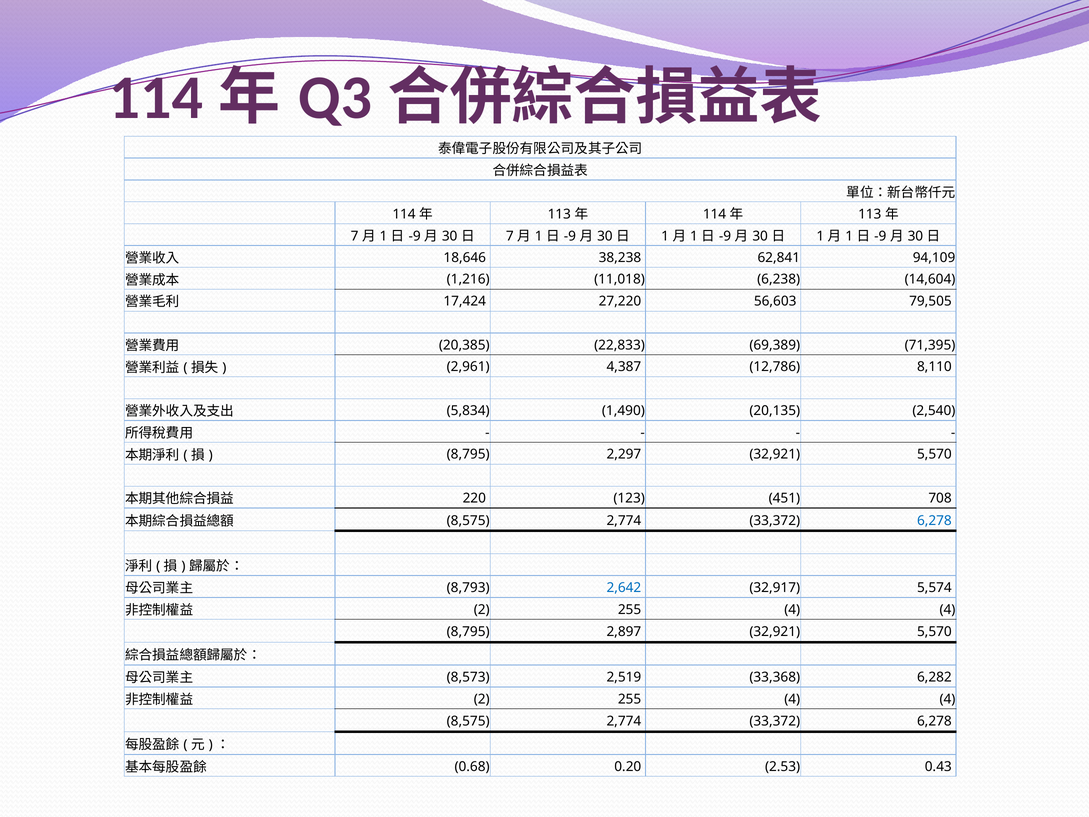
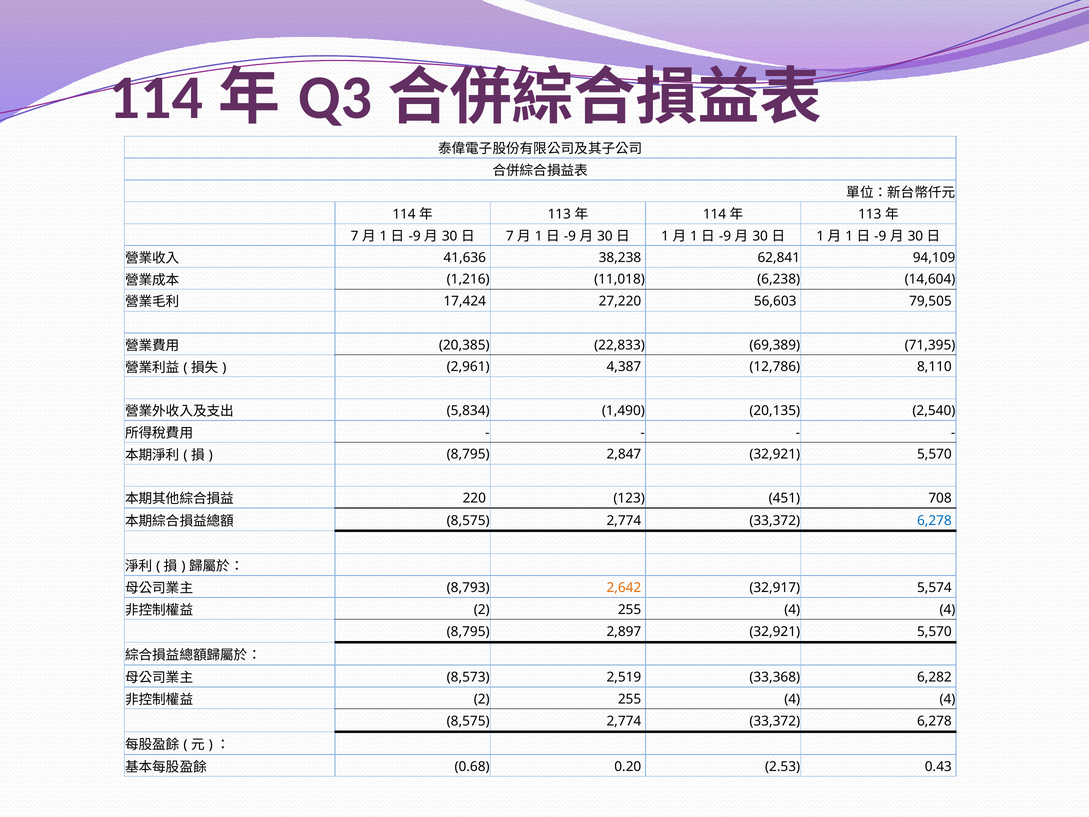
18,646: 18,646 -> 41,636
2,297: 2,297 -> 2,847
2,642 colour: blue -> orange
